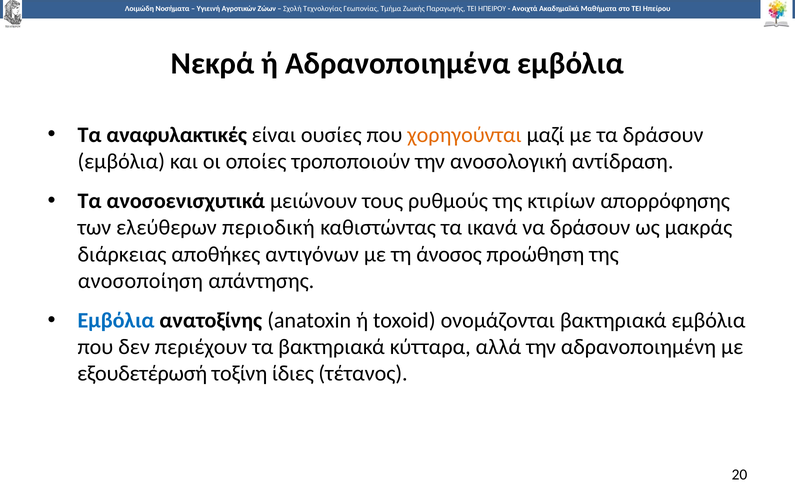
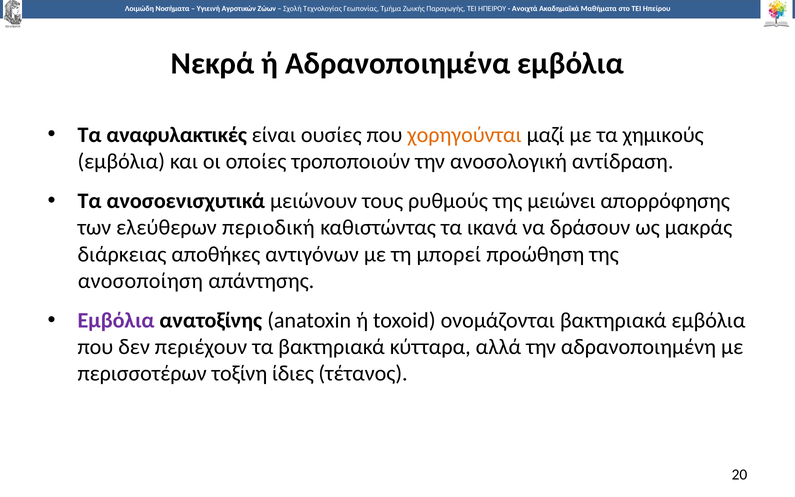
τα δράσουν: δράσουν -> χημικούς
κτιρίων: κτιρίων -> μειώνει
άνοσος: άνοσος -> μπορεί
Εμβόλια at (116, 320) colour: blue -> purple
εξουδετέρωσή: εξουδετέρωσή -> περισσοτέρων
